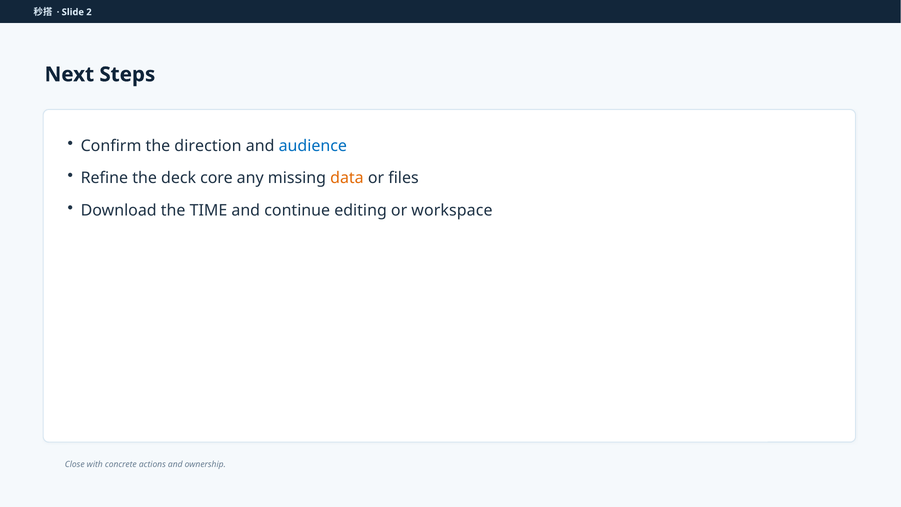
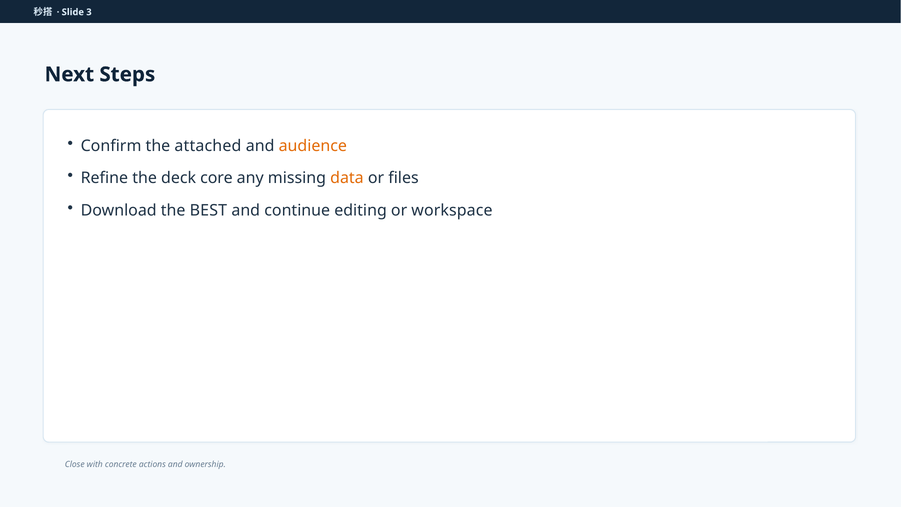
2: 2 -> 3
direction: direction -> attached
audience colour: blue -> orange
TIME: TIME -> BEST
